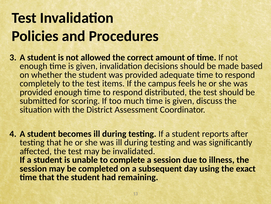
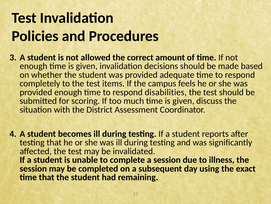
distributed: distributed -> disabilities
